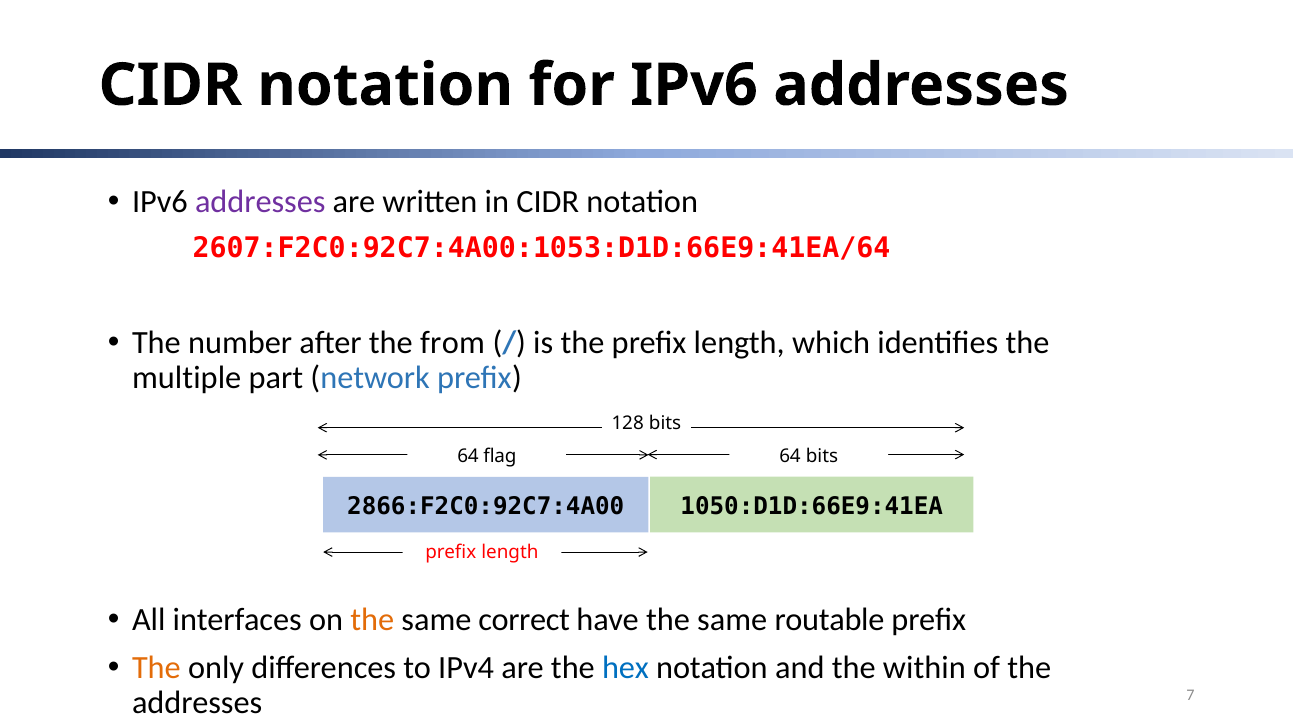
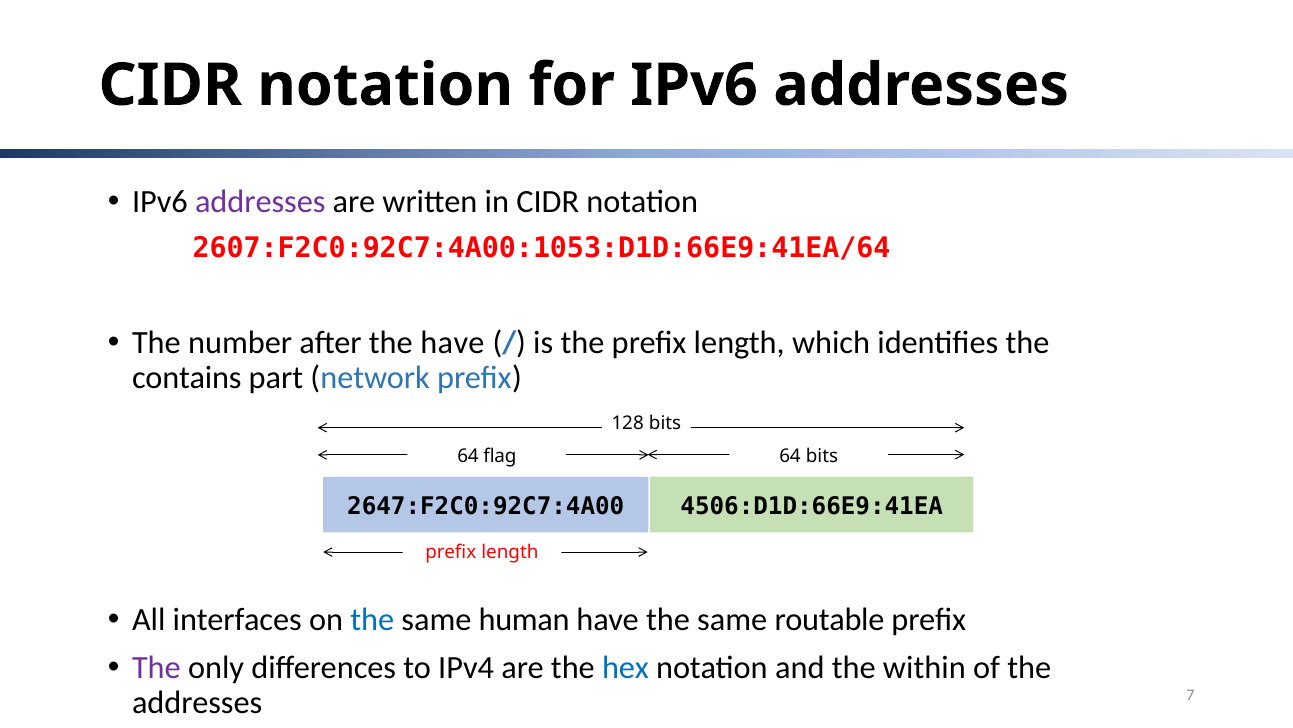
the from: from -> have
multiple: multiple -> contains
1050:D1D:66E9:41EA: 1050:D1D:66E9:41EA -> 4506:D1D:66E9:41EA
2866:F2C0:92C7:4A00: 2866:F2C0:92C7:4A00 -> 2647:F2C0:92C7:4A00
the at (372, 619) colour: orange -> blue
correct: correct -> human
The at (156, 668) colour: orange -> purple
